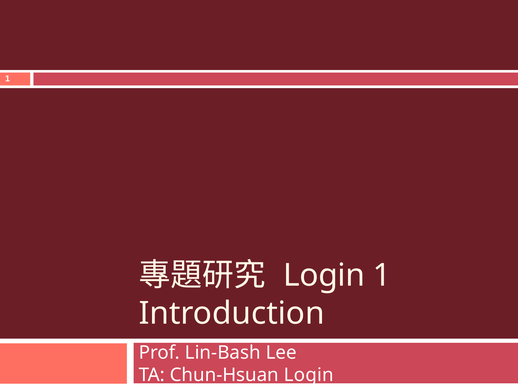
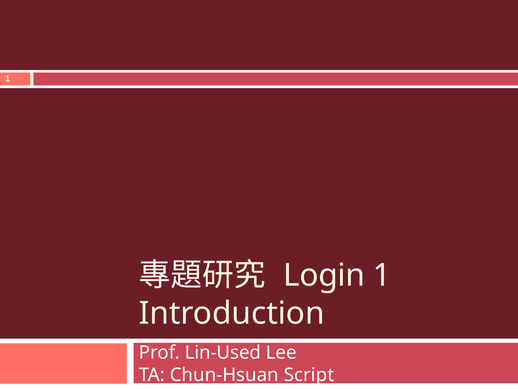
Lin-Bash: Lin-Bash -> Lin-Used
Chun-Hsuan Login: Login -> Script
